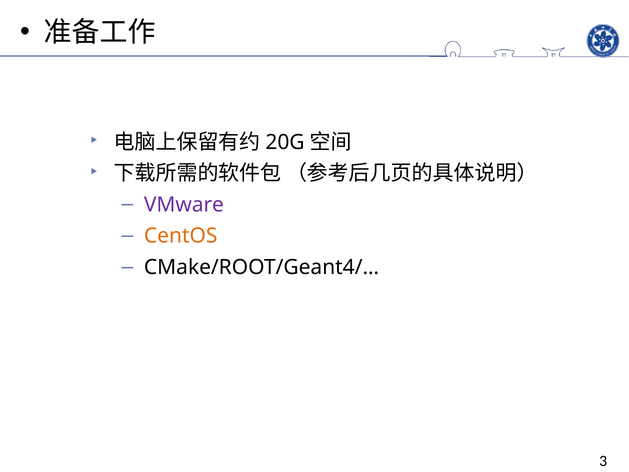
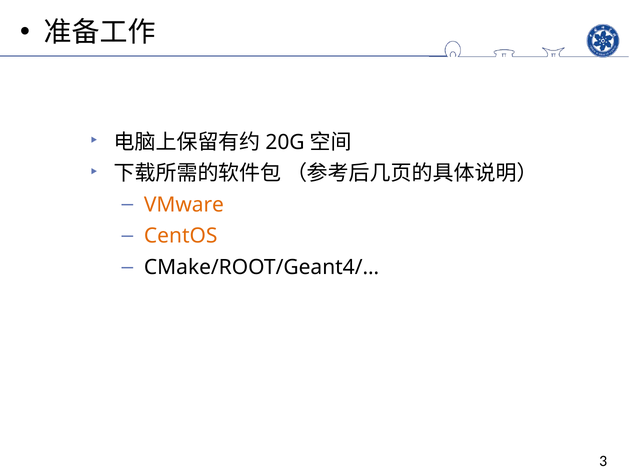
VMware colour: purple -> orange
